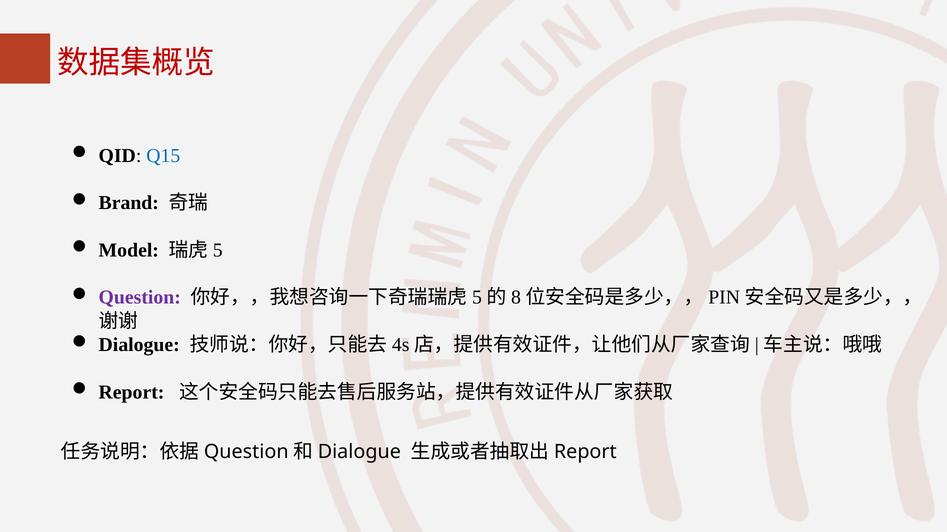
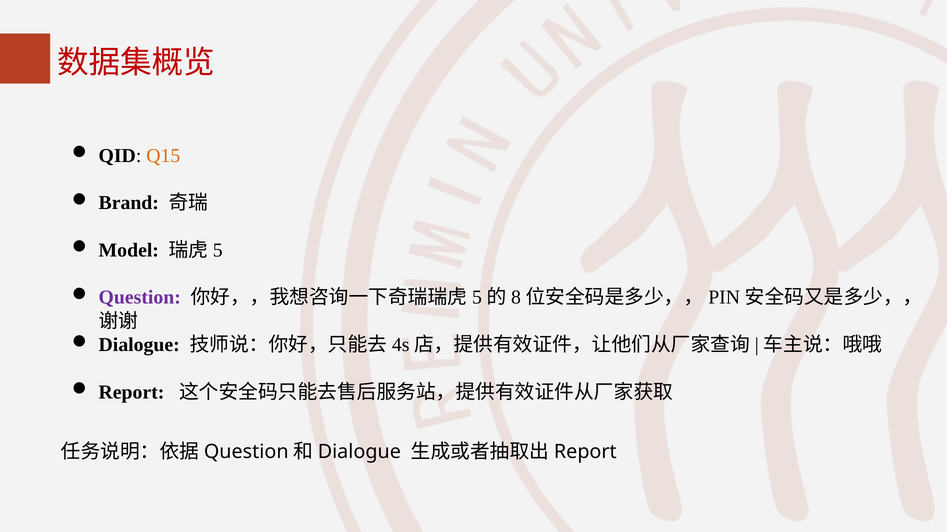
Q15 colour: blue -> orange
